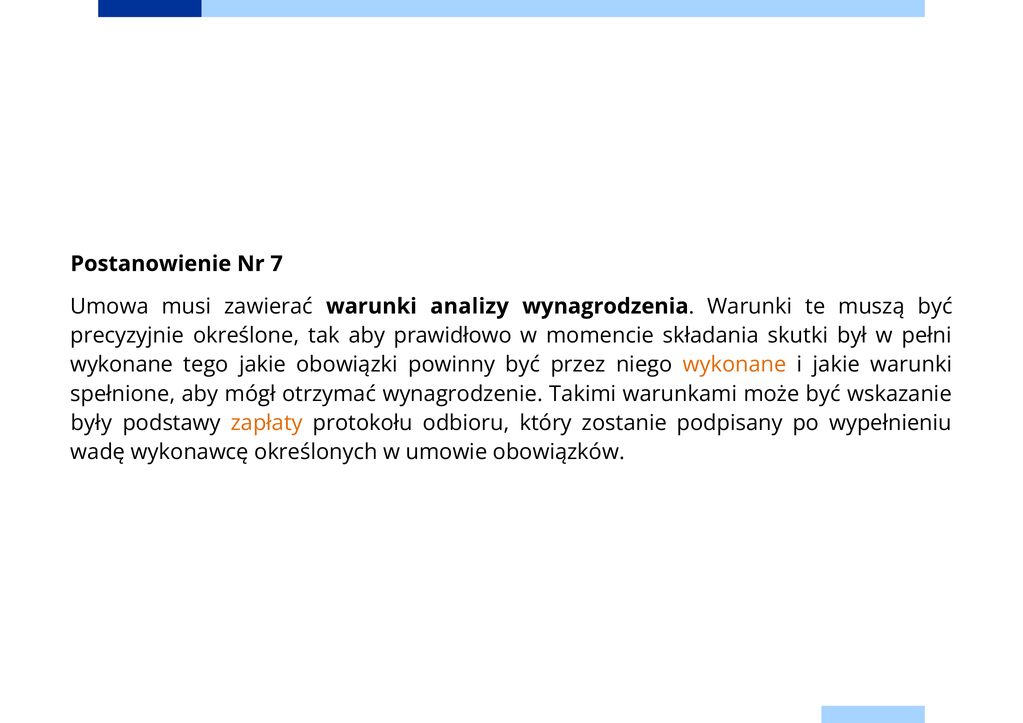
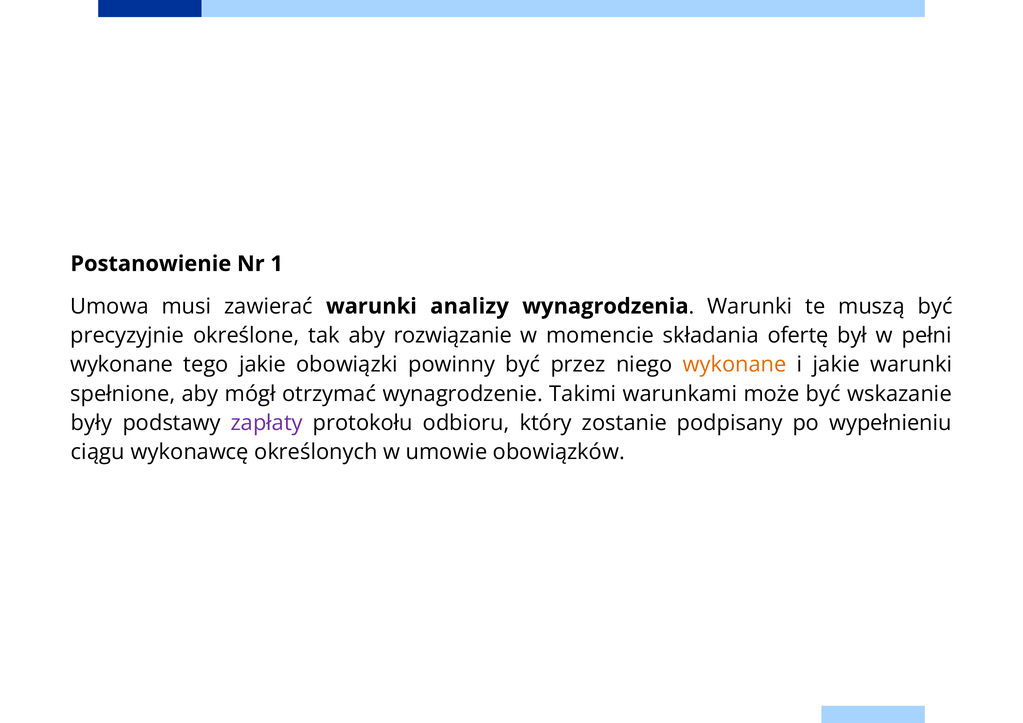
7: 7 -> 1
prawidłowo: prawidłowo -> rozwiązanie
skutki: skutki -> ofertę
zapłaty colour: orange -> purple
wadę: wadę -> ciągu
